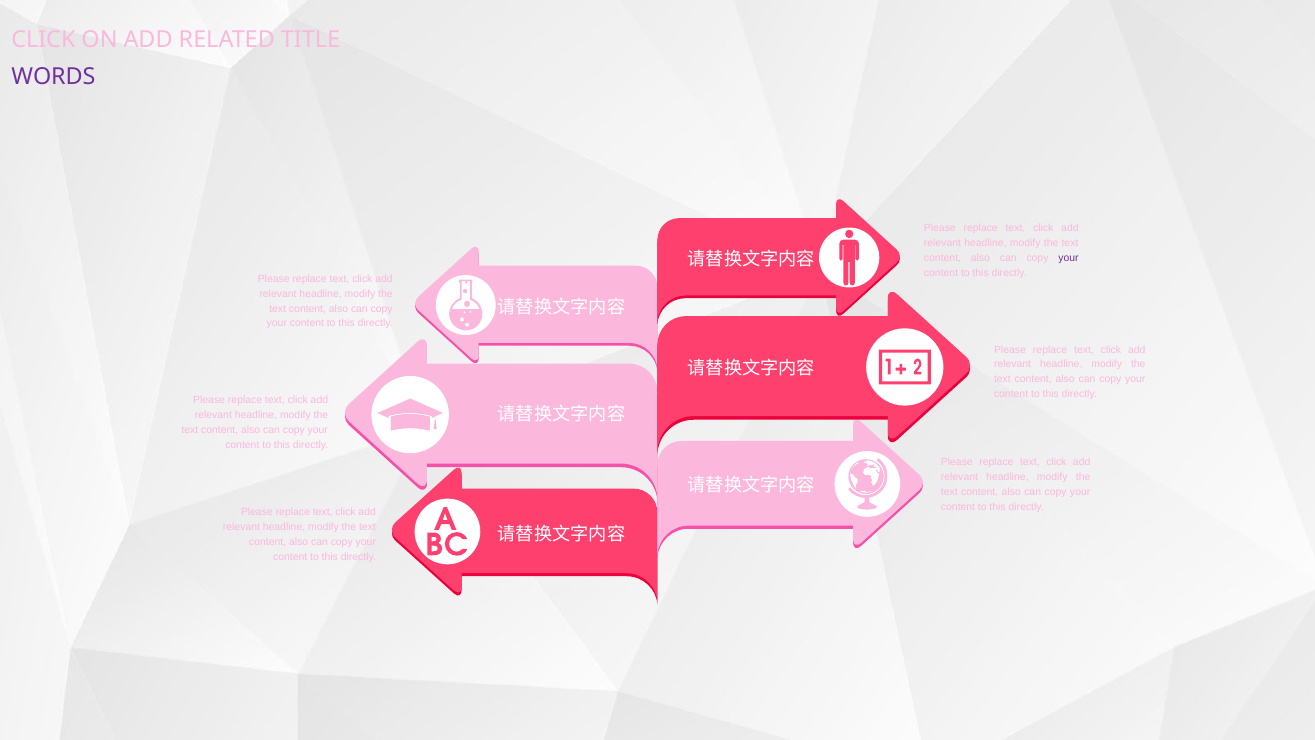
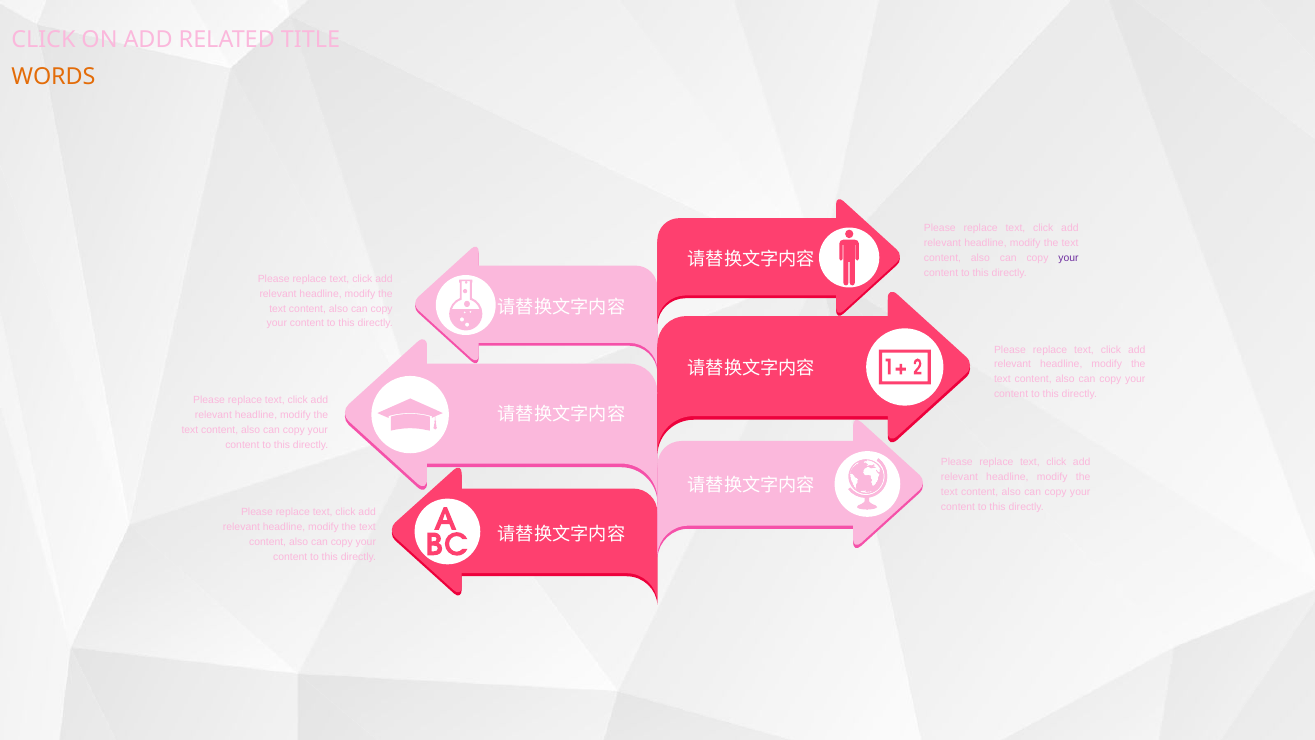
WORDS colour: purple -> orange
